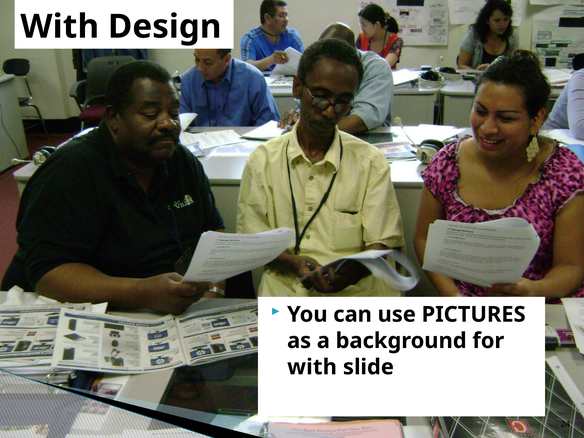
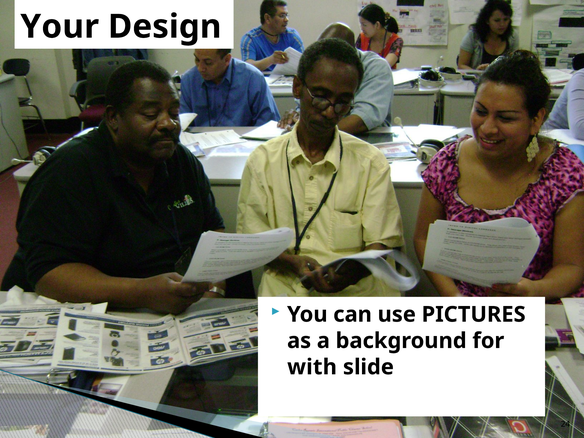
With at (60, 27): With -> Your
